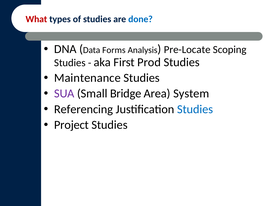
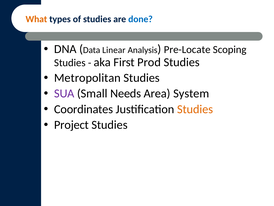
What colour: red -> orange
Forms: Forms -> Linear
Maintenance: Maintenance -> Metropolitan
Bridge: Bridge -> Needs
Referencing: Referencing -> Coordinates
Studies at (195, 109) colour: blue -> orange
